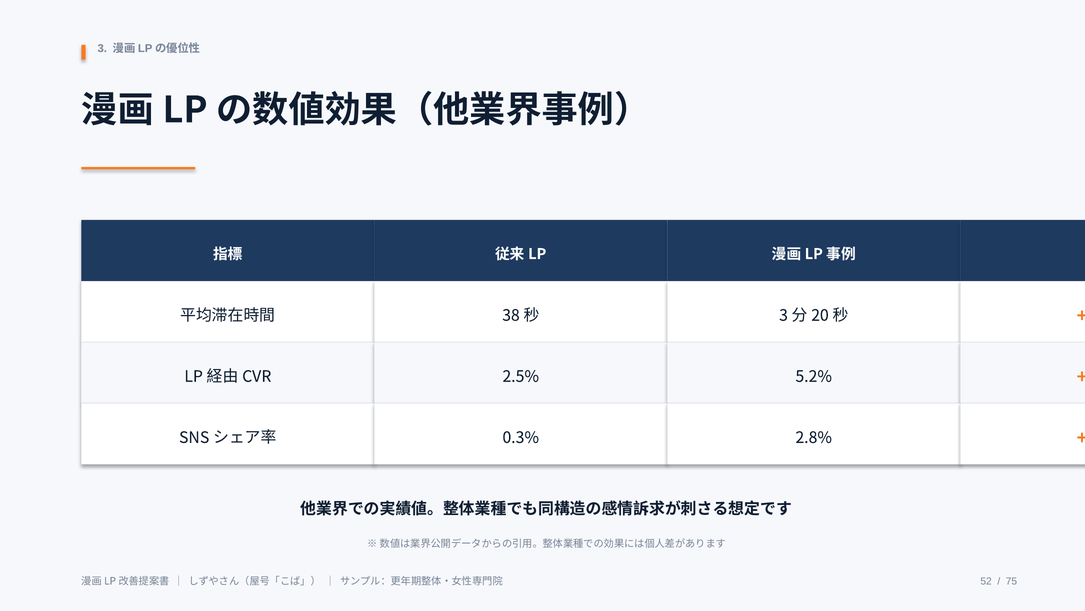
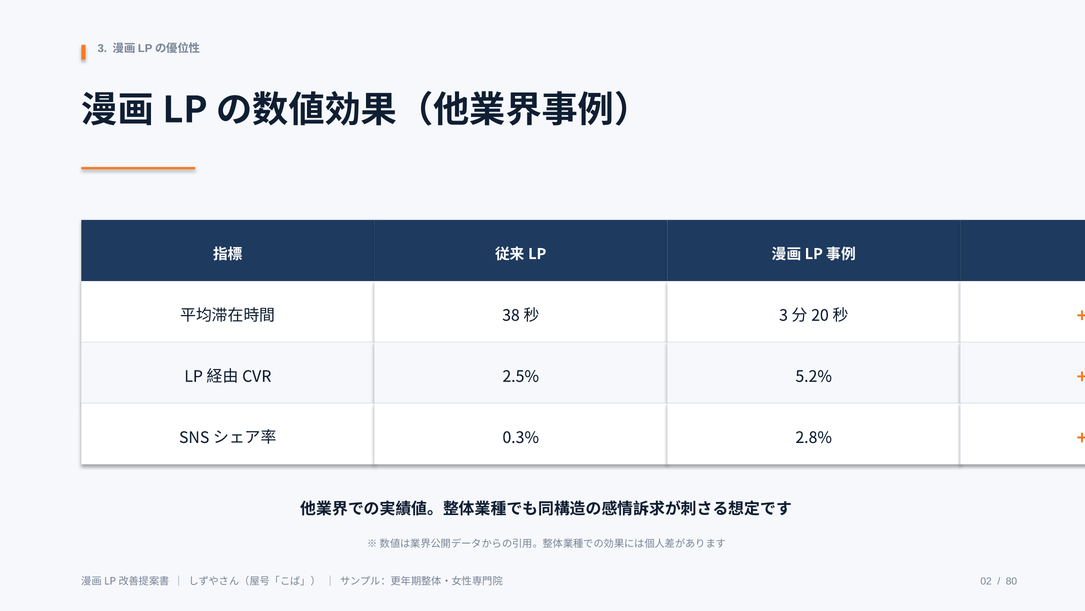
52: 52 -> 02
75: 75 -> 80
